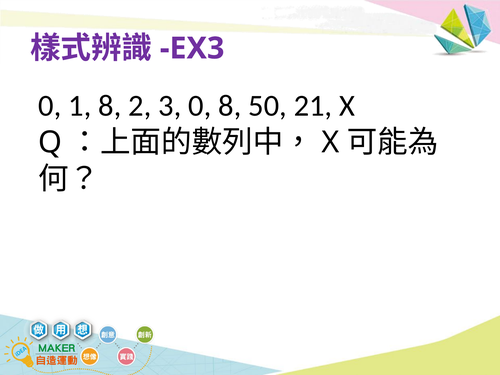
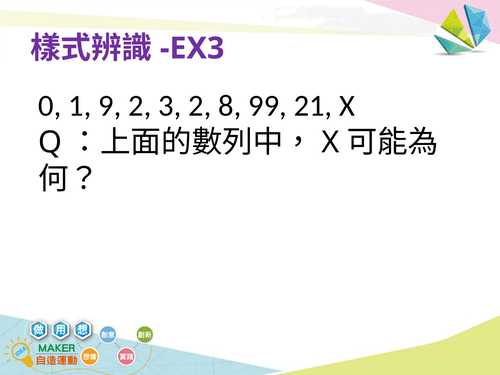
1 8: 8 -> 9
3 0: 0 -> 2
50: 50 -> 99
